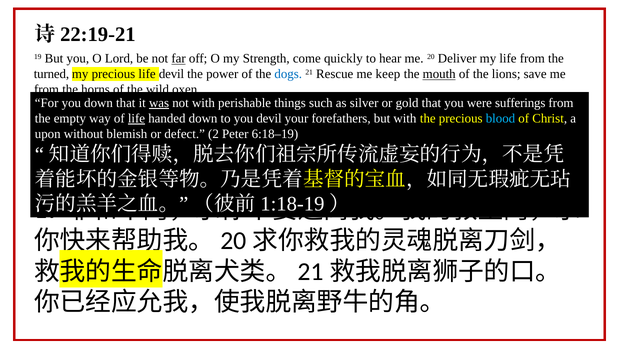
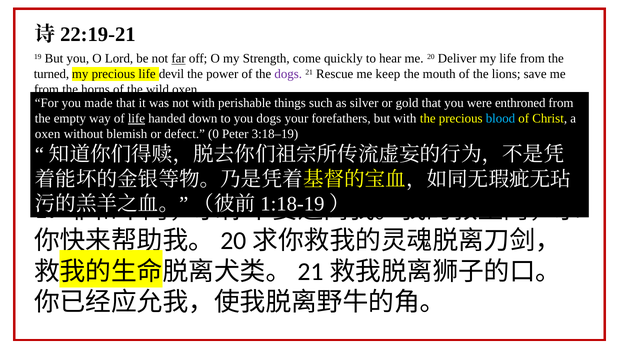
dogs at (288, 74) colour: blue -> purple
mouth underline: present -> none
you down: down -> made
was underline: present -> none
sufferings: sufferings -> enthroned
you devil: devil -> dogs
upon at (48, 134): upon -> oxen
2: 2 -> 0
6:18–19: 6:18–19 -> 3:18–19
